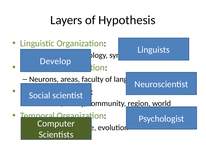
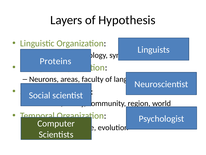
Develop: Develop -> Proteins
